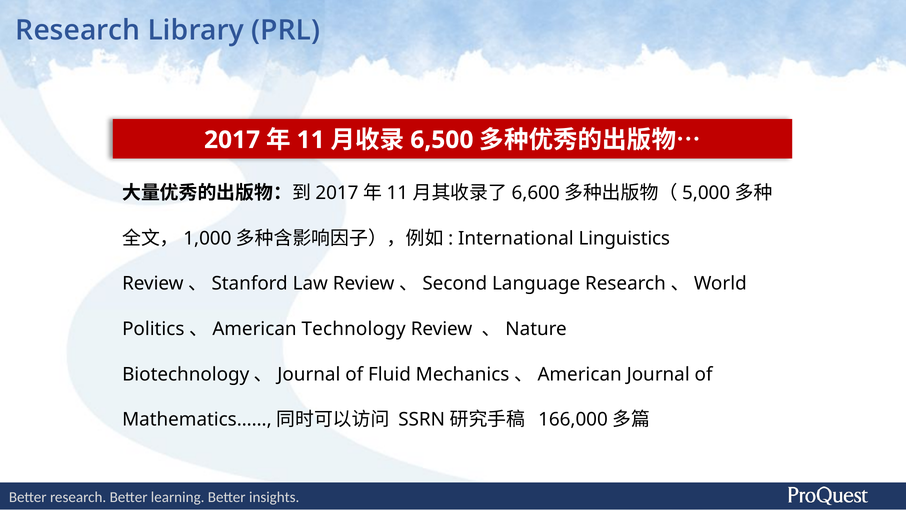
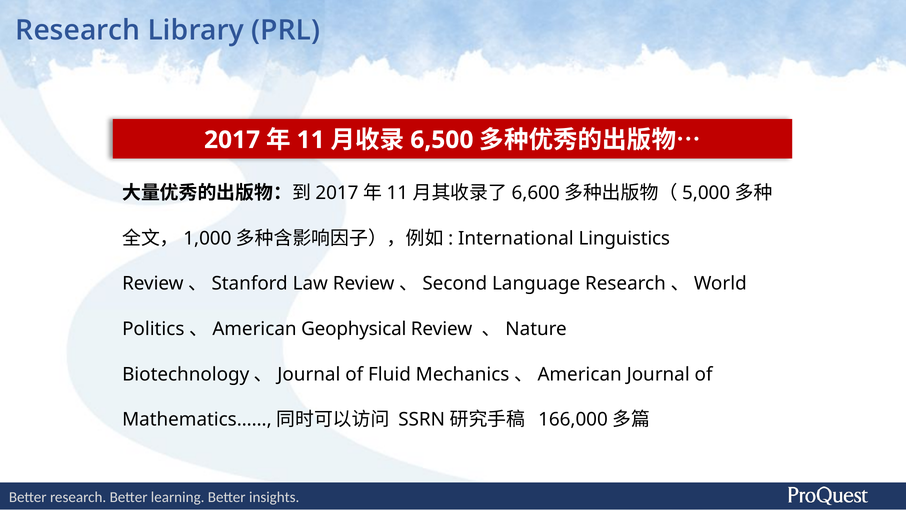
Technology: Technology -> Geophysical
